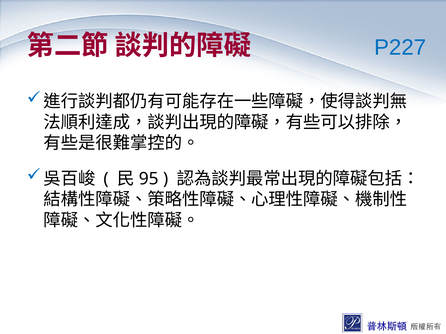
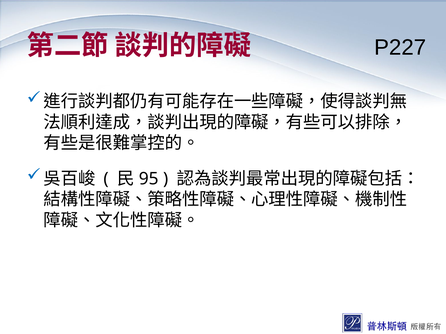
P227 colour: blue -> black
